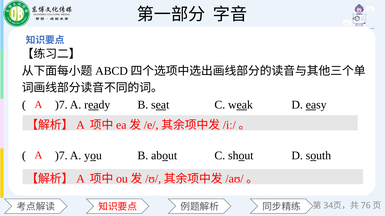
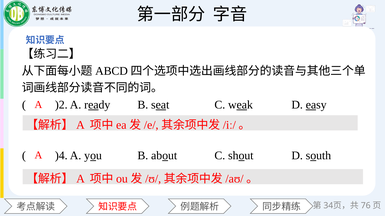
)7 at (61, 105): )7 -> )2
)7 at (61, 156): )7 -> )4
